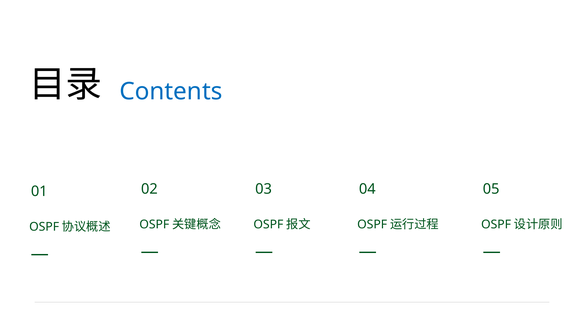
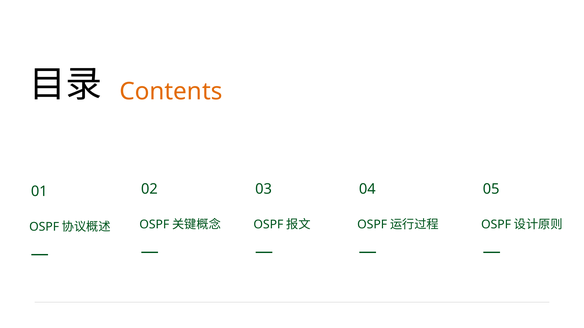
Contents colour: blue -> orange
